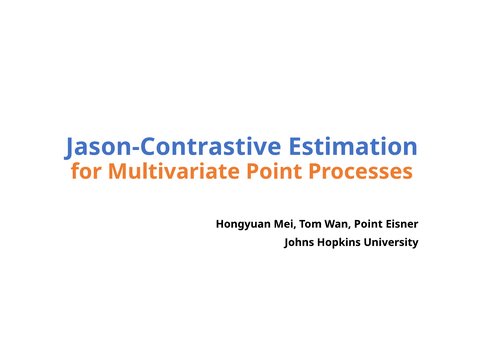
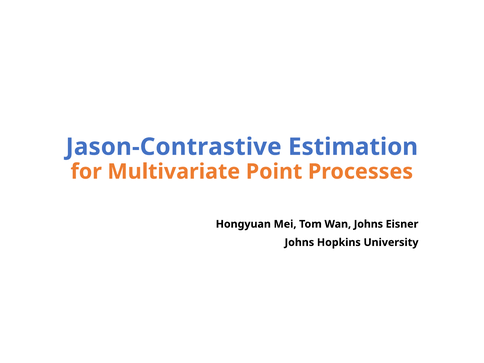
Wan Point: Point -> Johns
